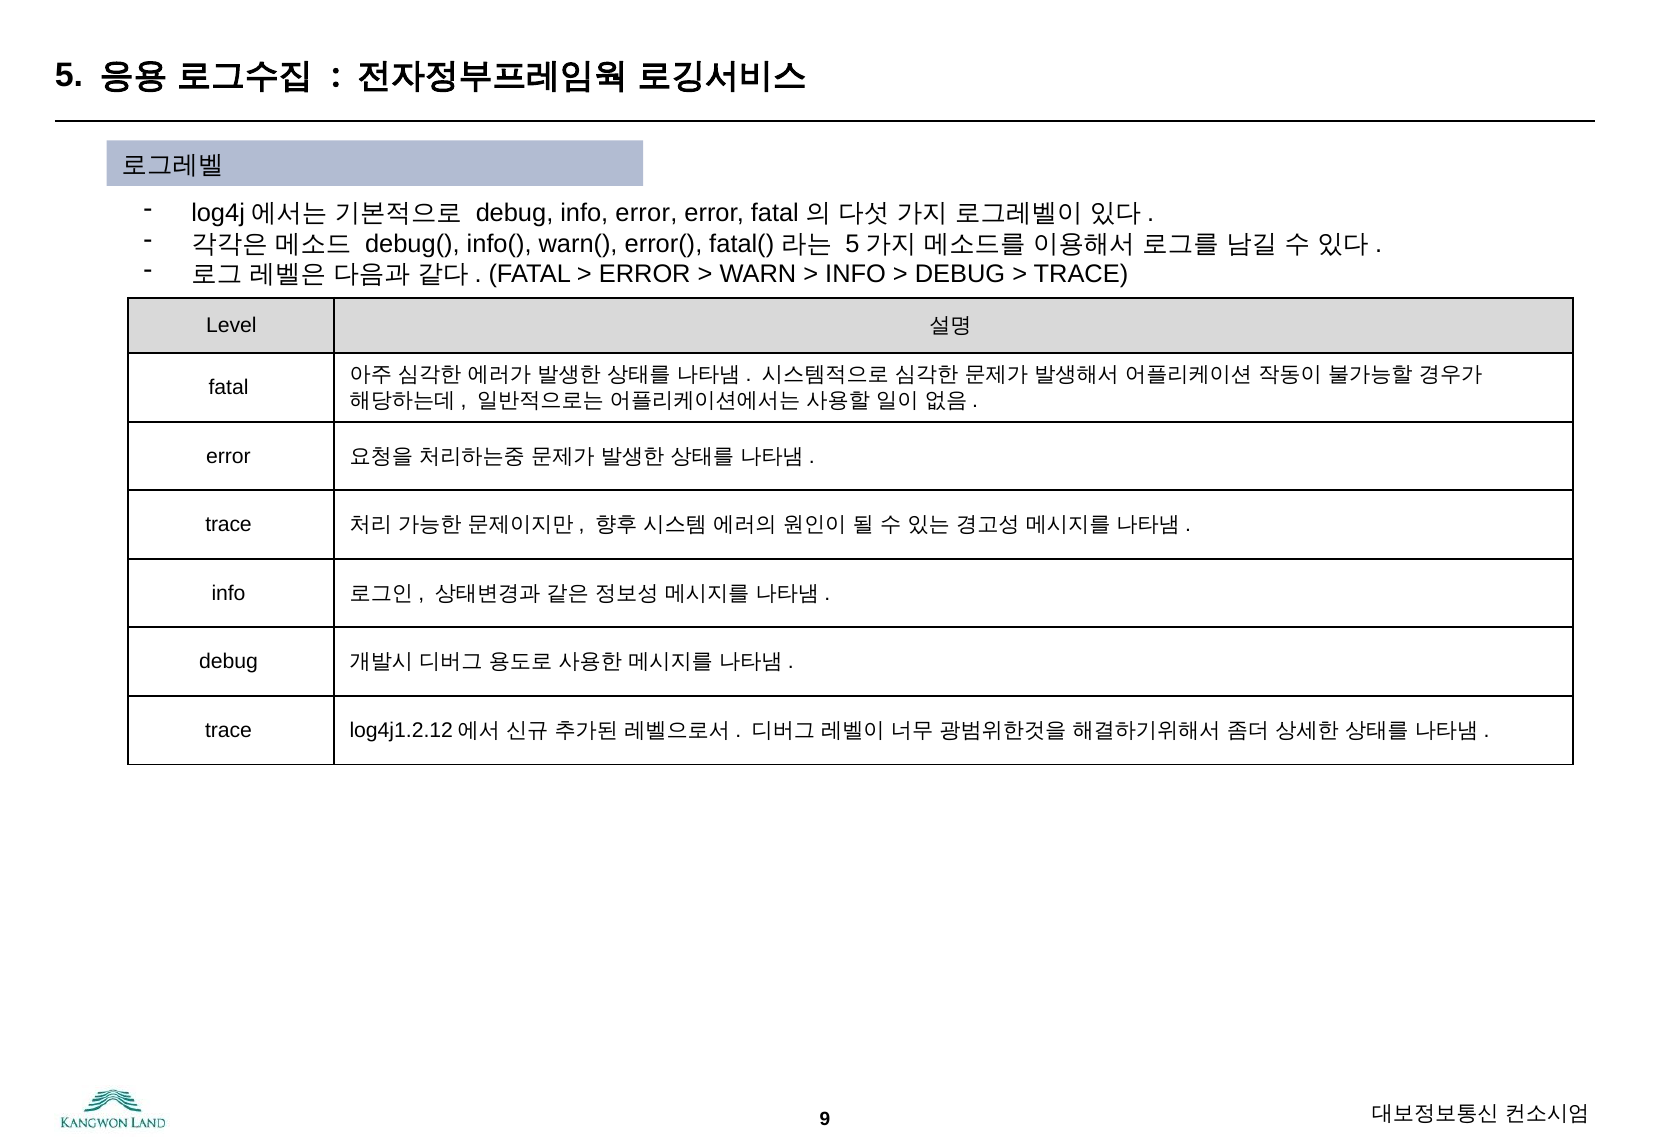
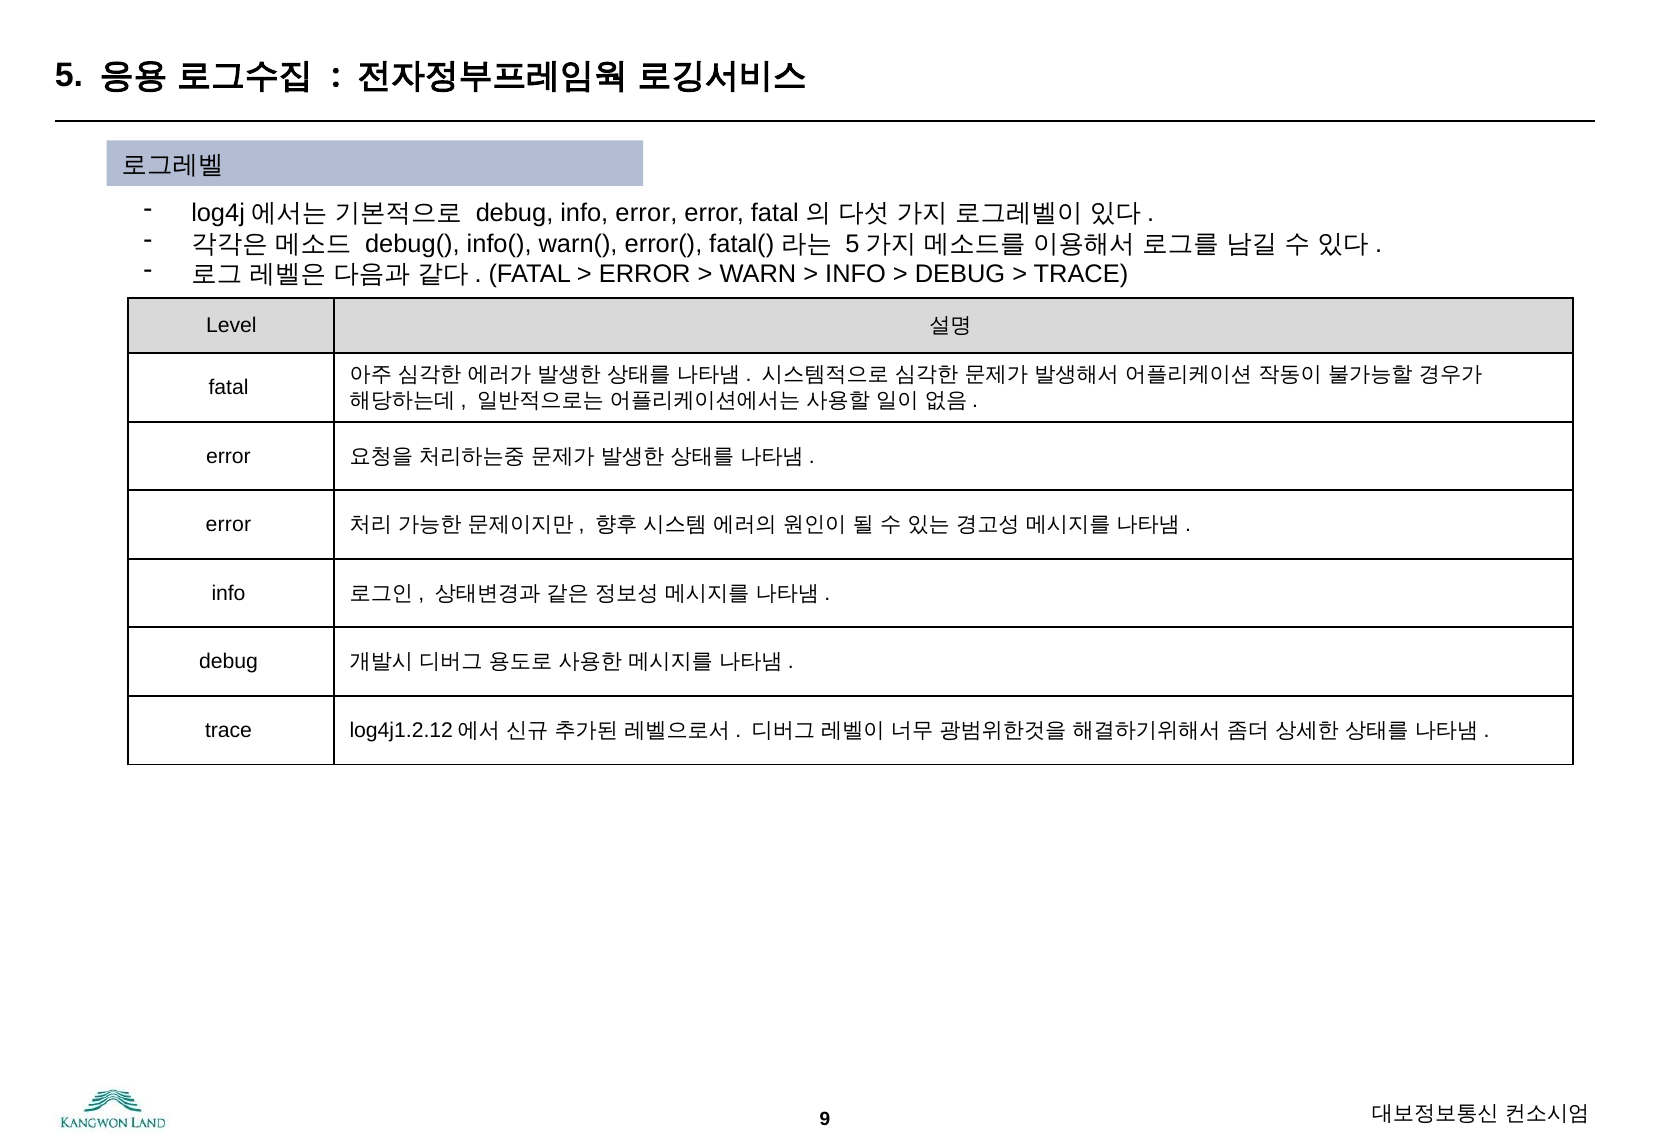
trace at (229, 525): trace -> error
